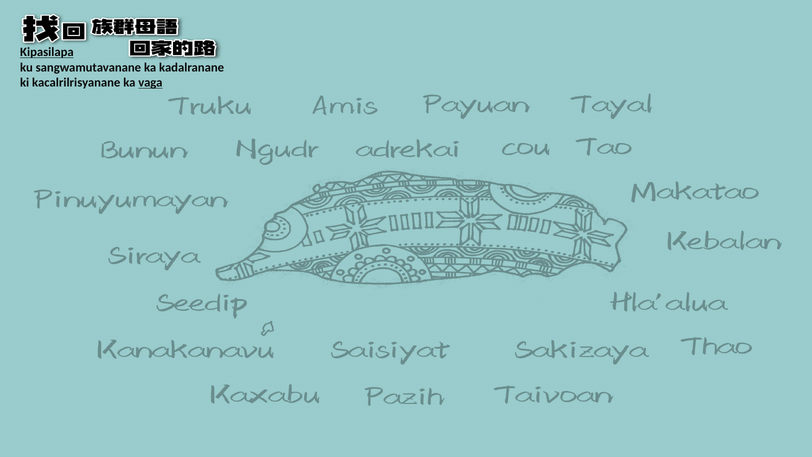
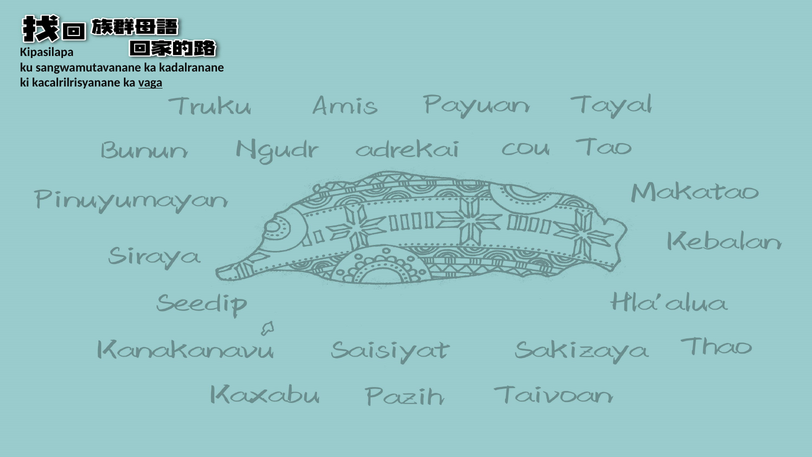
Kipasilapa underline: present -> none
